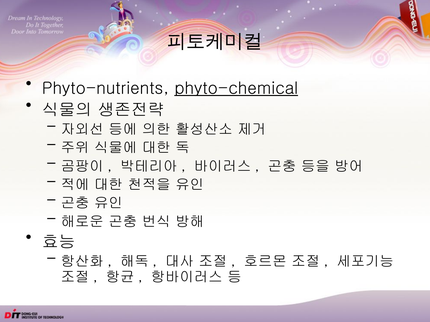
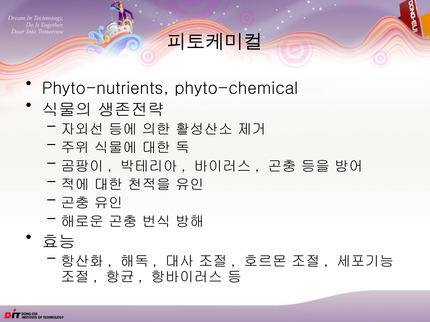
phyto-chemical underline: present -> none
